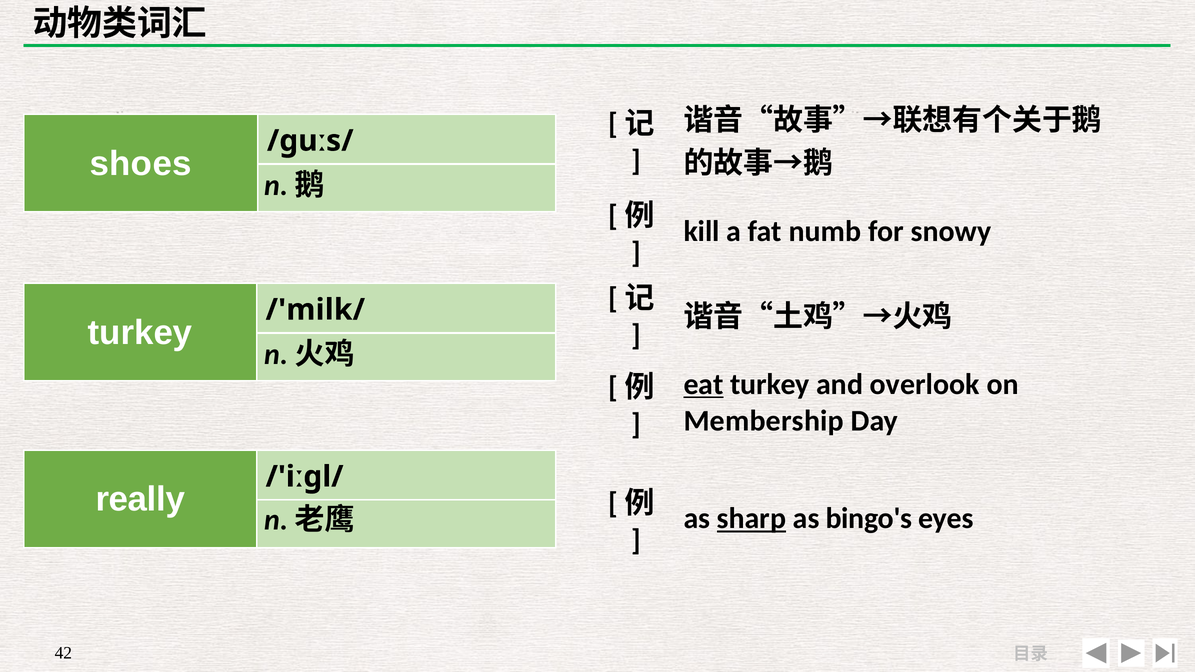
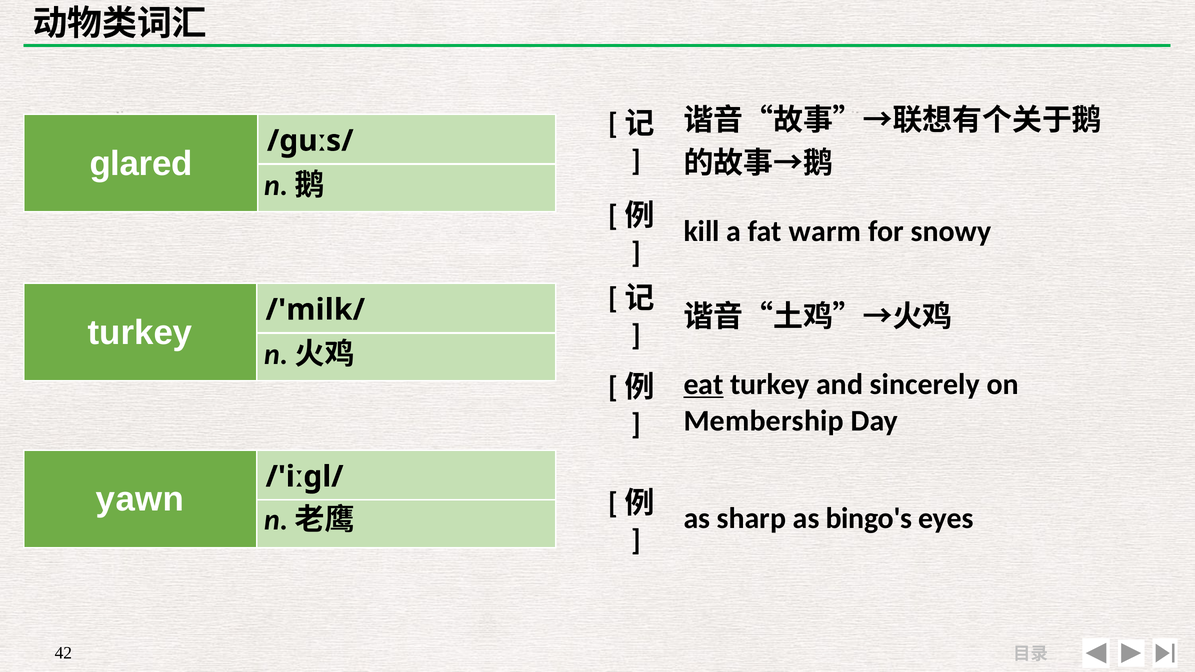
shoes: shoes -> glared
numb: numb -> warm
overlook: overlook -> sincerely
really: really -> yawn
sharp underline: present -> none
